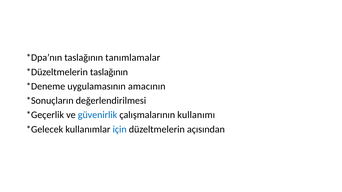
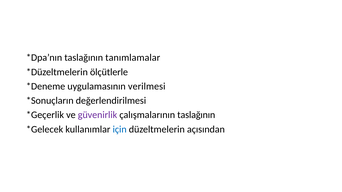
taslağının at (109, 72): taslağının -> ölçütlerle
amacının: amacının -> verilmesi
güvenirlik colour: blue -> purple
çalışmalarının kullanımı: kullanımı -> taslağının
